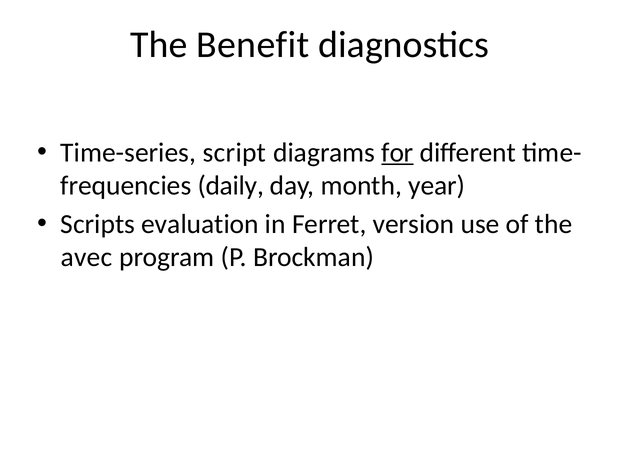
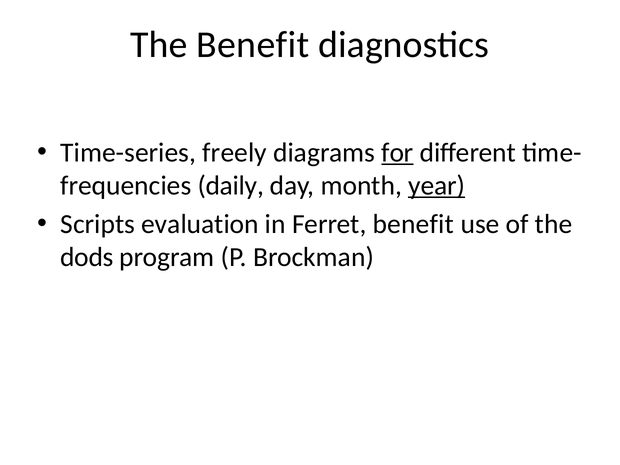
script: script -> freely
year underline: none -> present
Ferret version: version -> benefit
avec: avec -> dods
